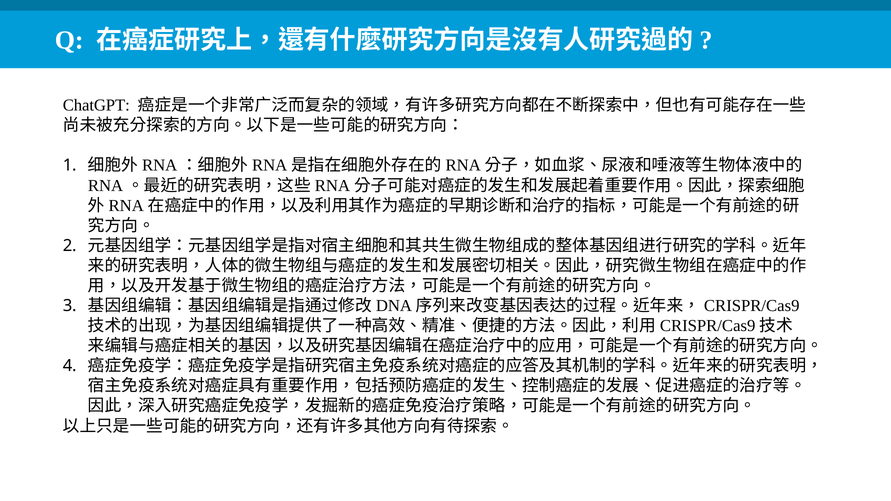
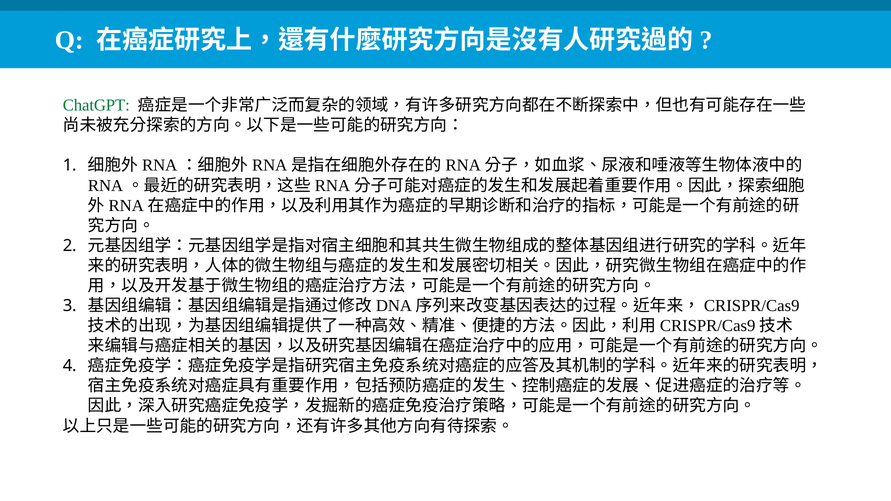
ChatGPT colour: black -> green
